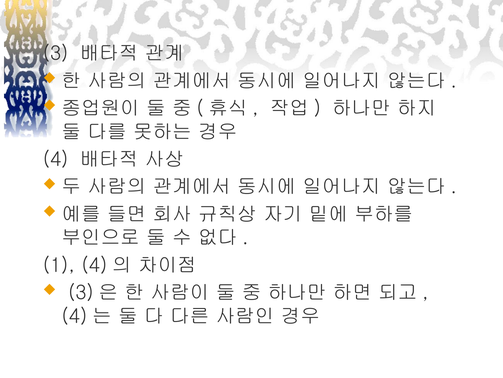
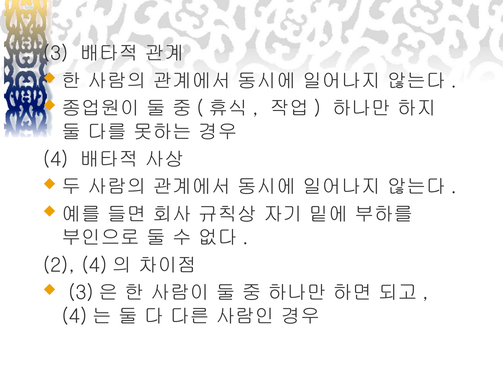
1: 1 -> 2
